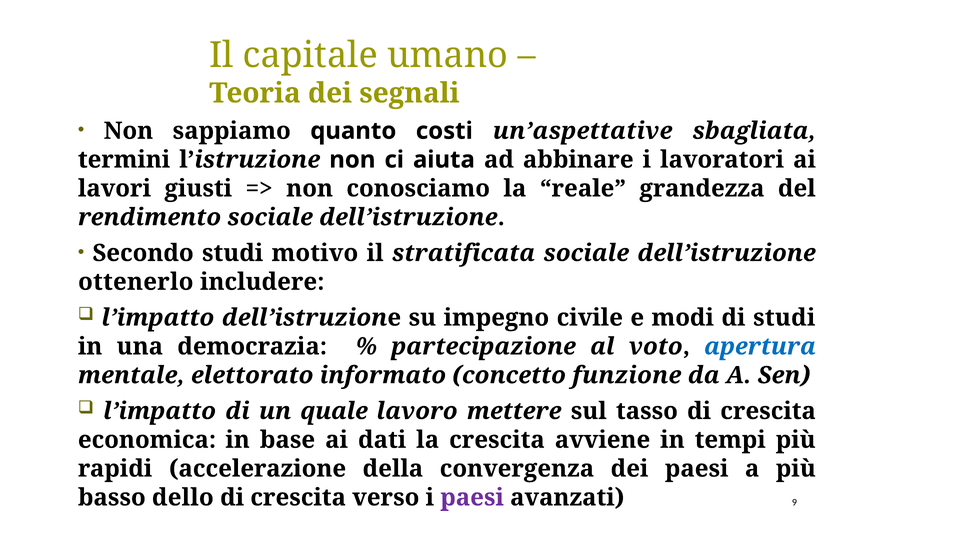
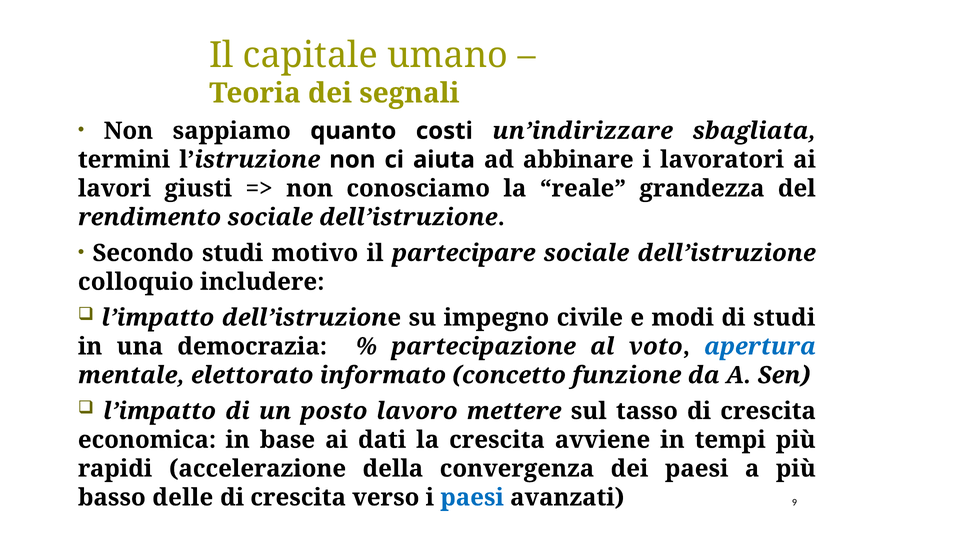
un’aspettative: un’aspettative -> un’indirizzare
stratificata: stratificata -> partecipare
ottenerlo: ottenerlo -> colloquio
quale: quale -> posto
dello: dello -> delle
paesi at (472, 497) colour: purple -> blue
